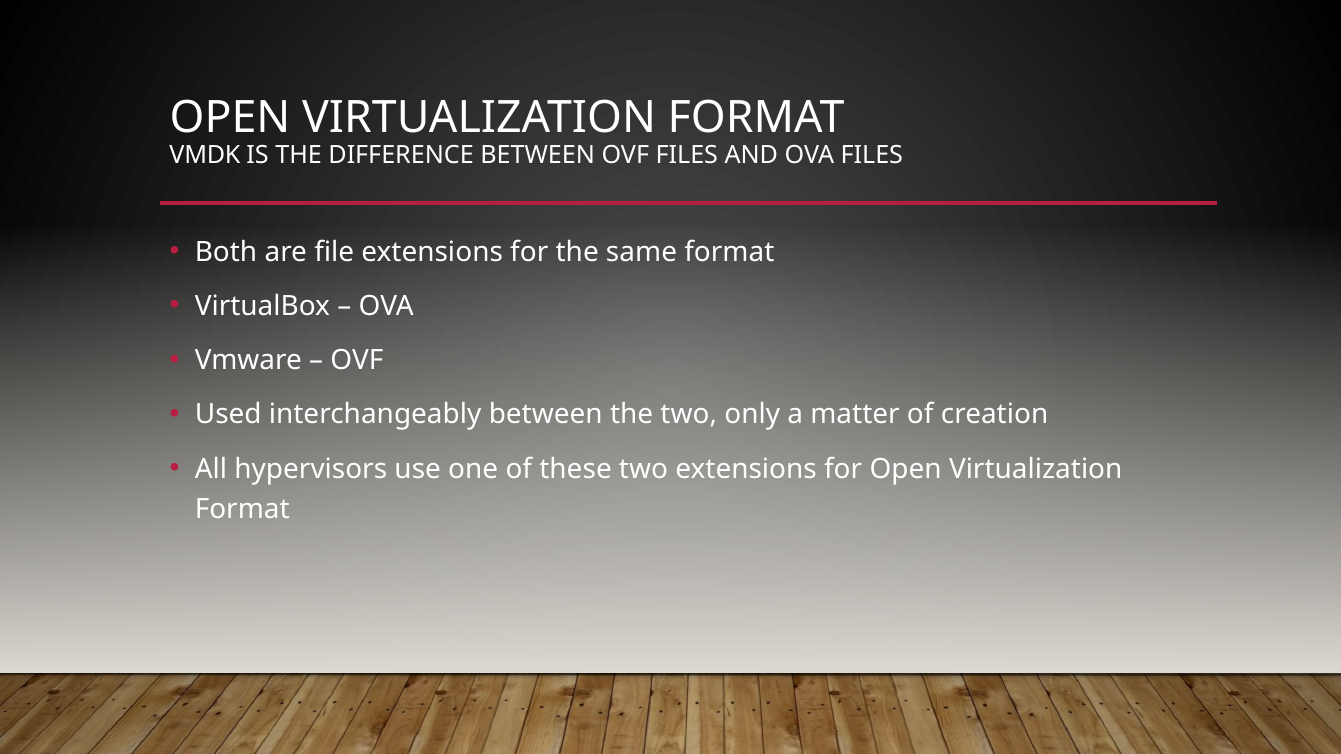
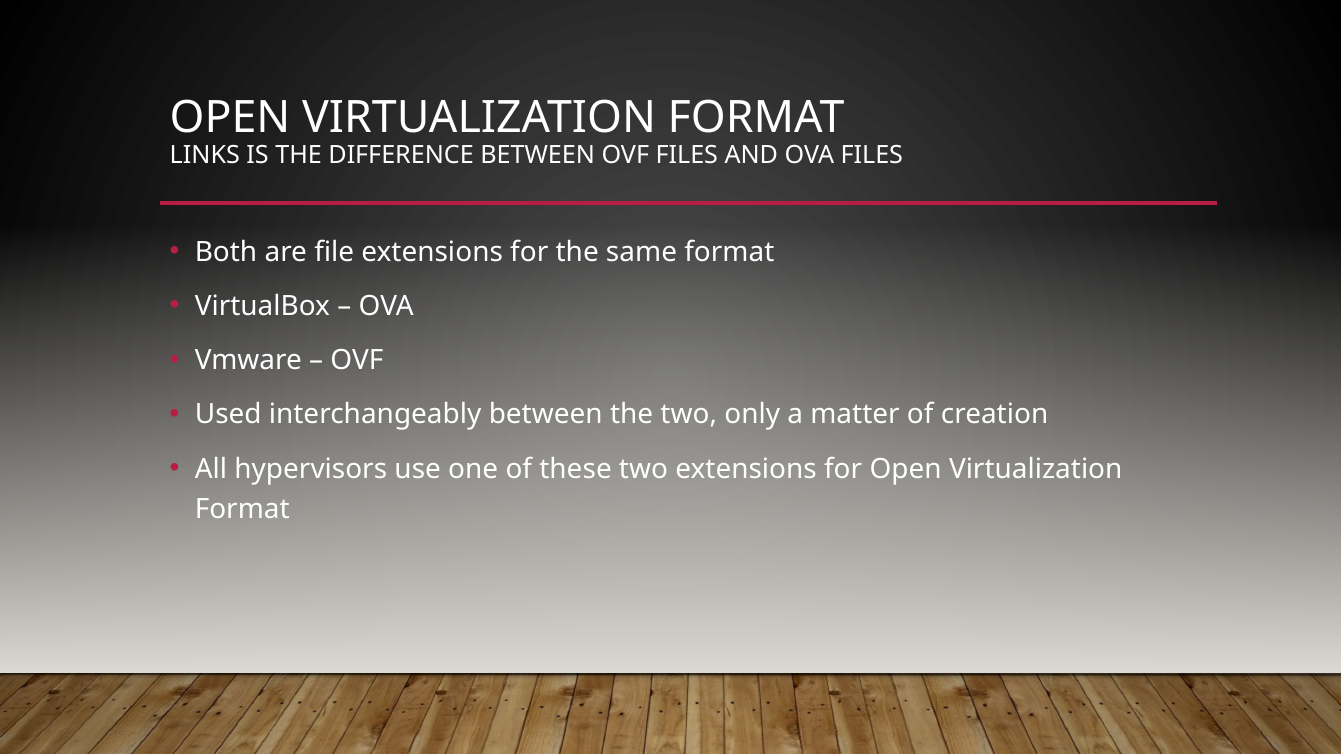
VMDK: VMDK -> LINKS
